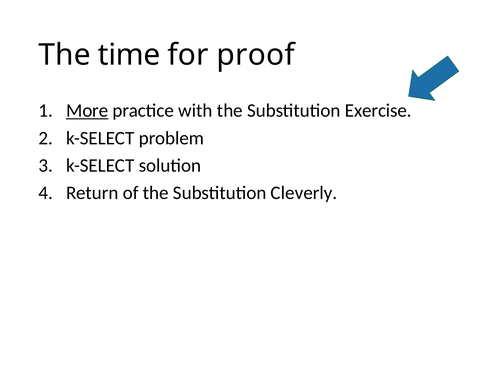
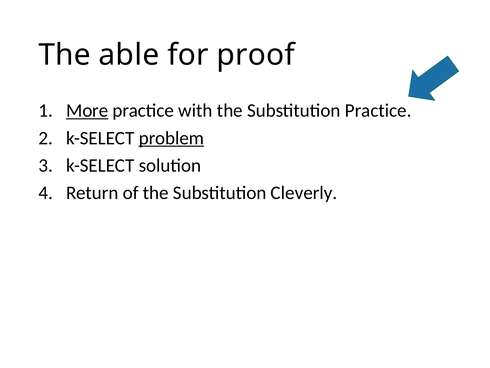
time: time -> able
Substitution Exercise: Exercise -> Practice
problem underline: none -> present
